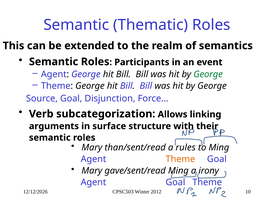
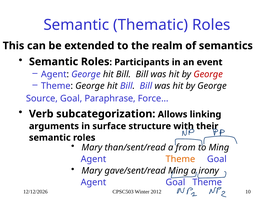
George at (208, 74) colour: green -> red
Disjunction: Disjunction -> Paraphrase
rules: rules -> from
